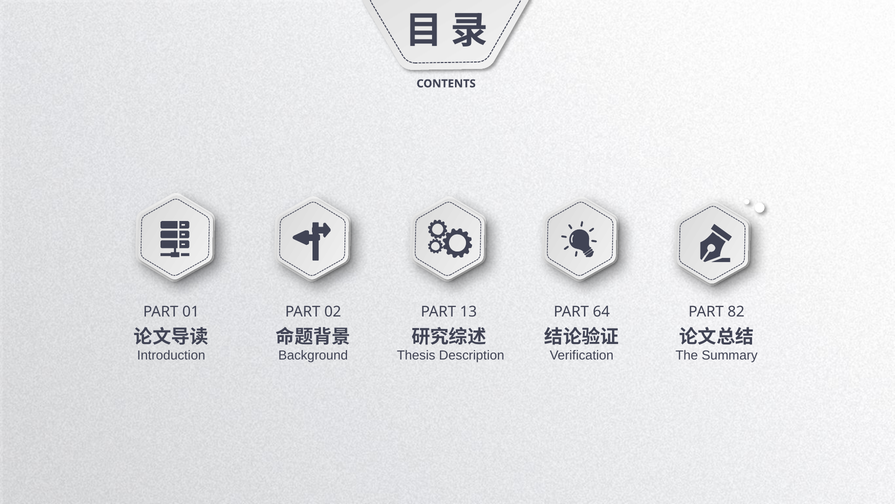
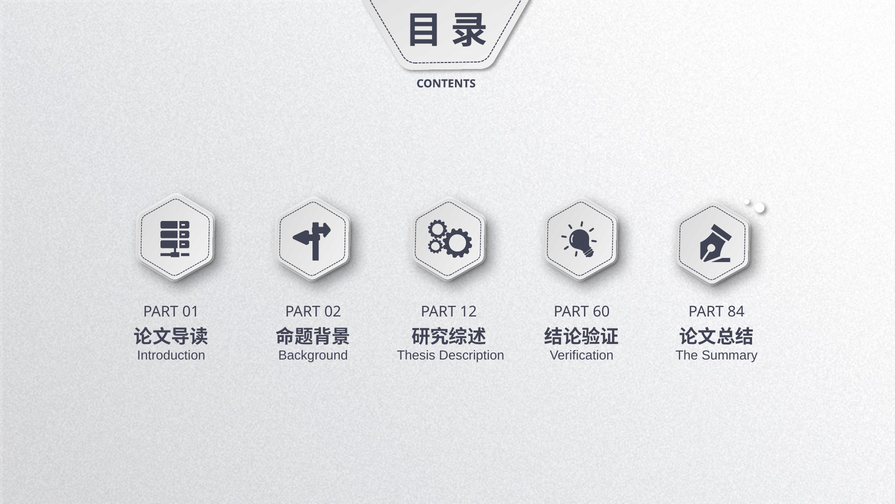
13: 13 -> 12
64: 64 -> 60
82: 82 -> 84
